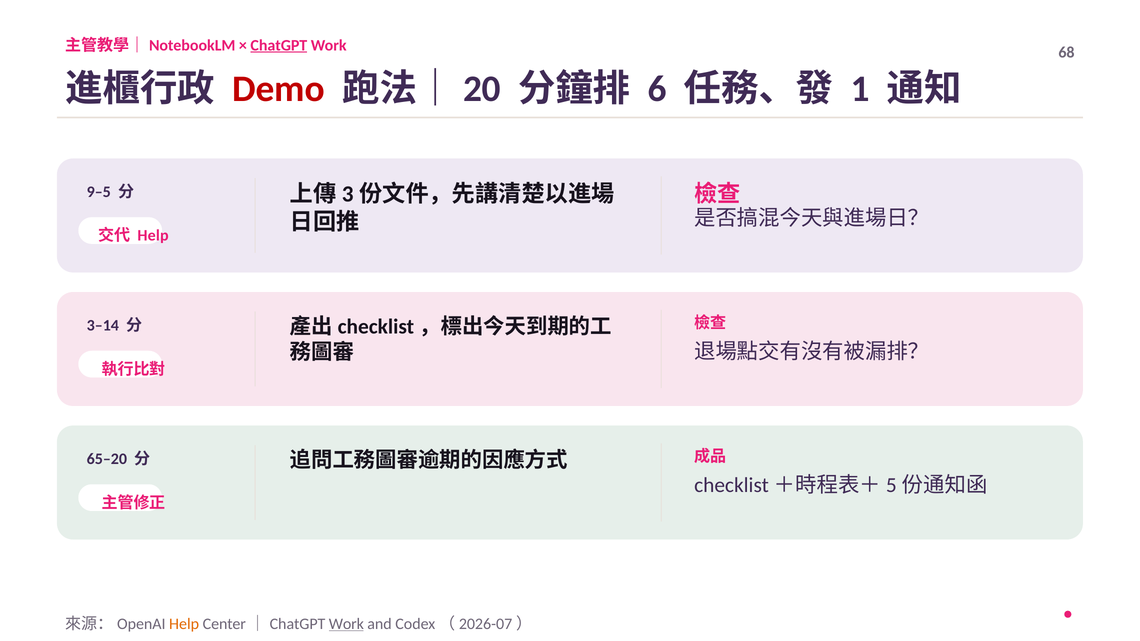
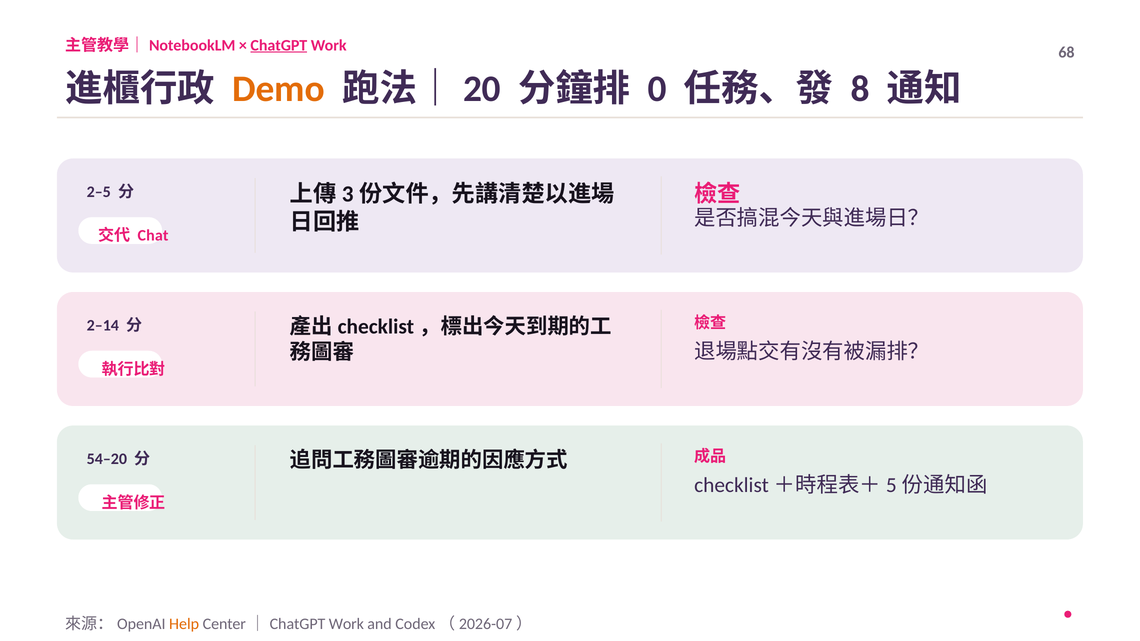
Demo colour: red -> orange
6: 6 -> 0
1: 1 -> 8
9–5: 9–5 -> 2–5
Help at (153, 236): Help -> Chat
3–14: 3–14 -> 2–14
65–20: 65–20 -> 54–20
Work at (346, 624) underline: present -> none
